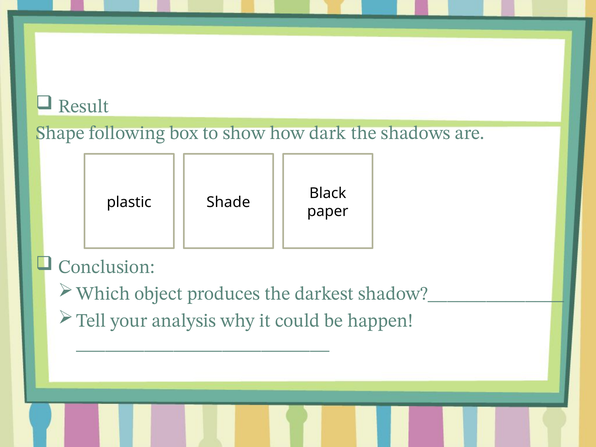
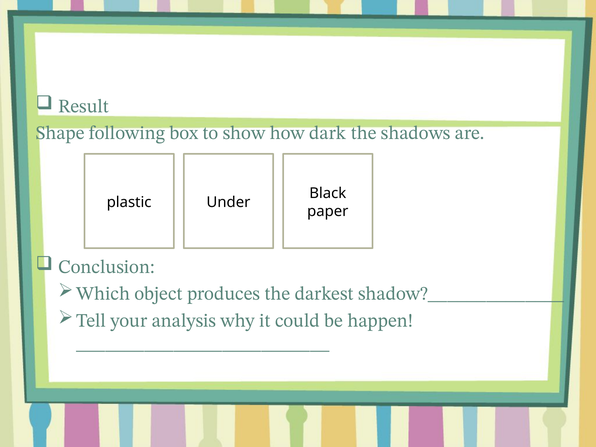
Shade: Shade -> Under
